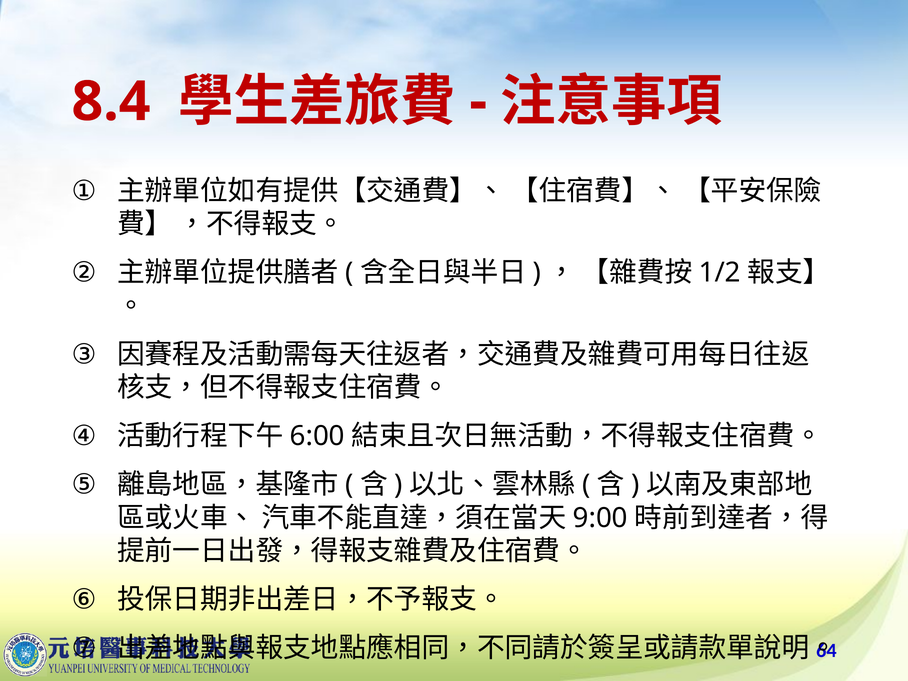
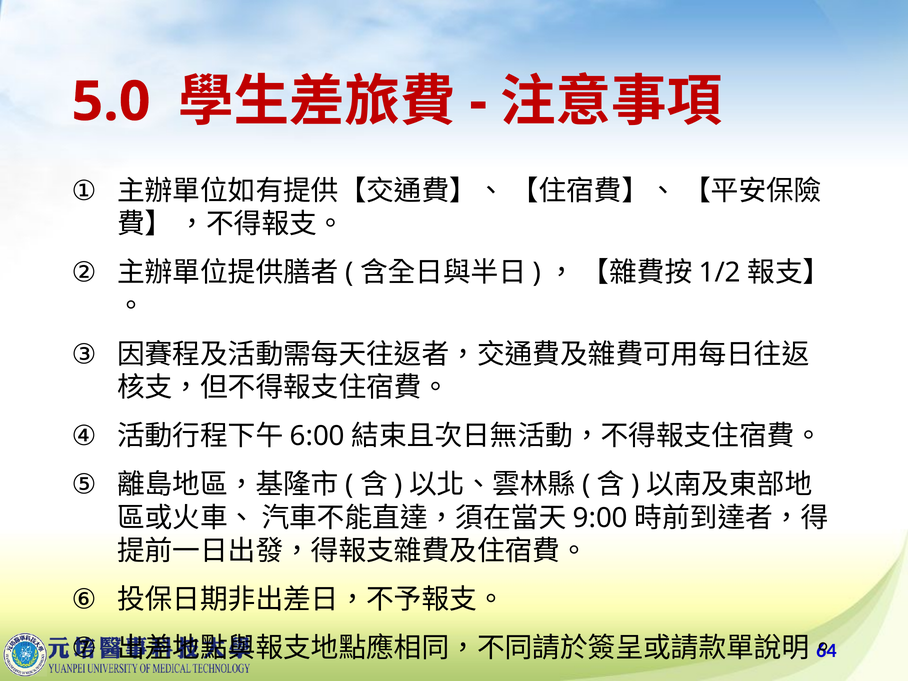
8.4: 8.4 -> 5.0
